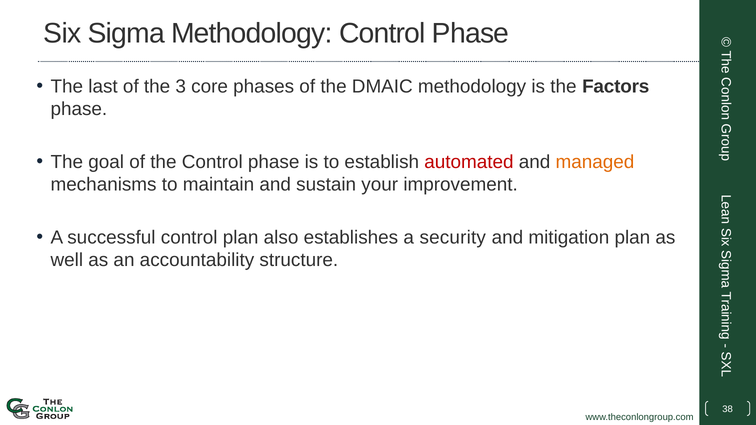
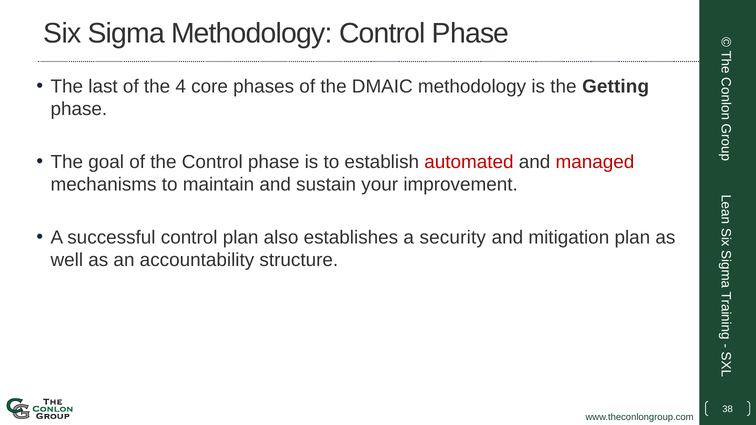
3: 3 -> 4
Factors: Factors -> Getting
managed colour: orange -> red
